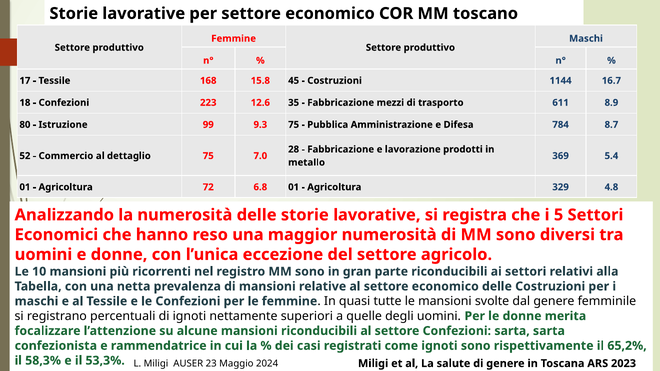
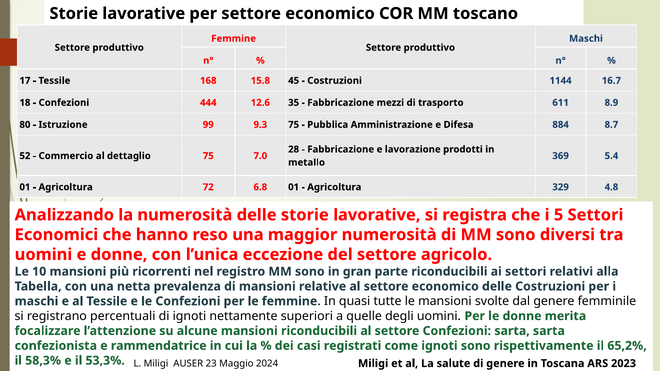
223: 223 -> 444
784: 784 -> 884
